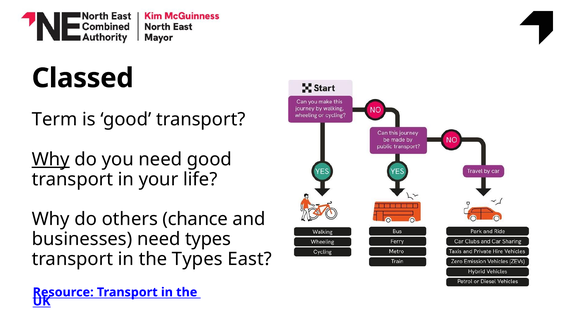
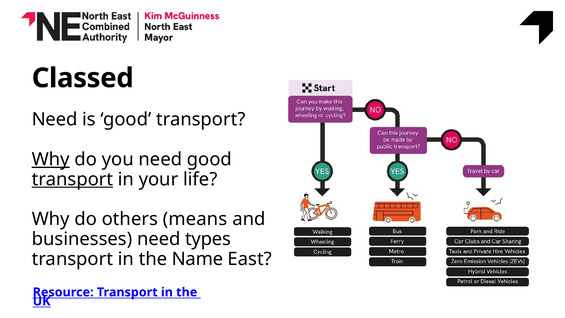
Term at (55, 119): Term -> Need
transport at (72, 179) underline: none -> present
chance: chance -> means
the Types: Types -> Name
